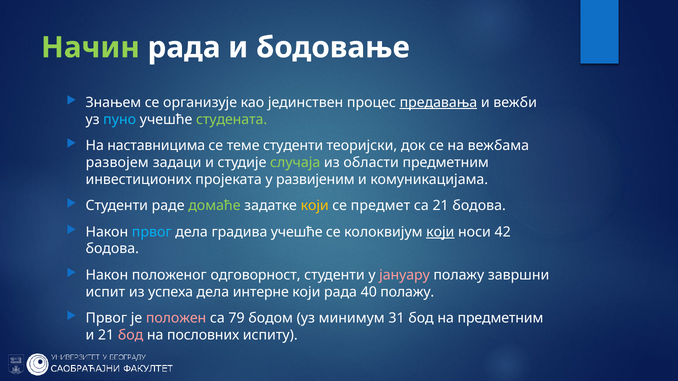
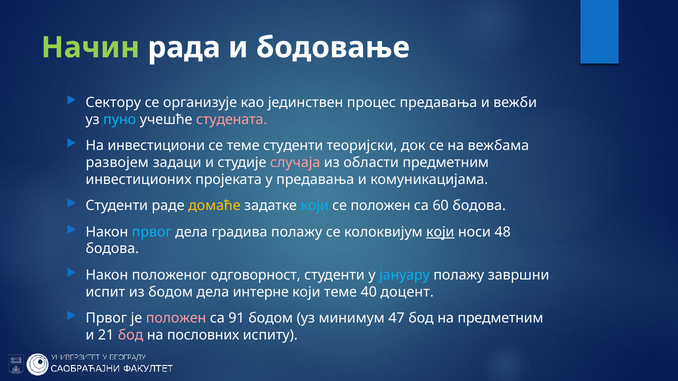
Знањем: Знањем -> Сектору
предавања at (438, 103) underline: present -> none
студената colour: light green -> pink
наставницима: наставницима -> инвестициони
случаја colour: light green -> pink
у развијеним: развијеним -> предавања
домаће colour: light green -> yellow
који at (315, 206) colour: yellow -> light blue
се предмет: предмет -> положен
са 21: 21 -> 60
градива учешће: учешће -> полажу
42: 42 -> 48
јануару colour: pink -> light blue
из успеха: успеха -> бодом
који рада: рада -> теме
40 полажу: полажу -> доцент
79: 79 -> 91
31: 31 -> 47
